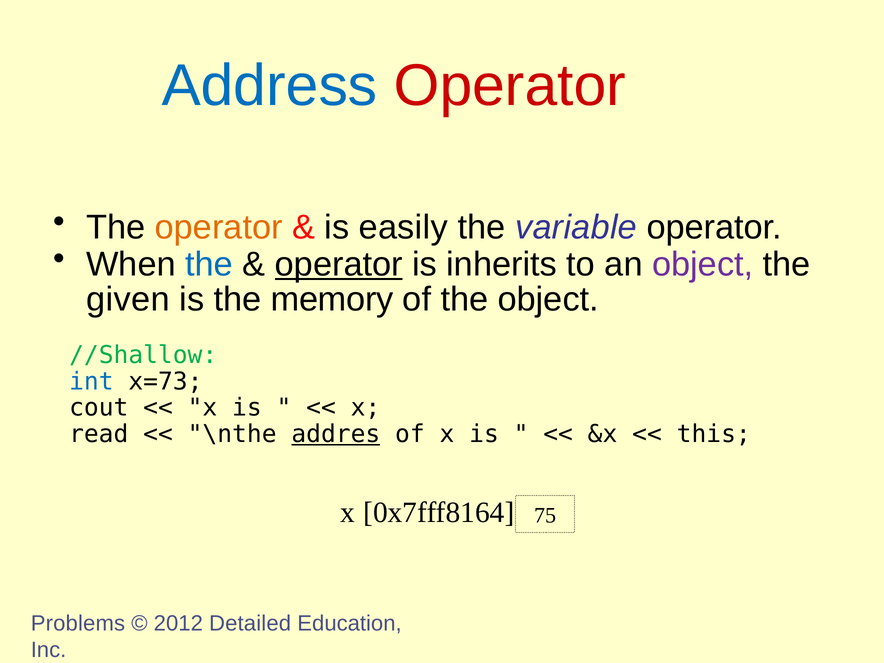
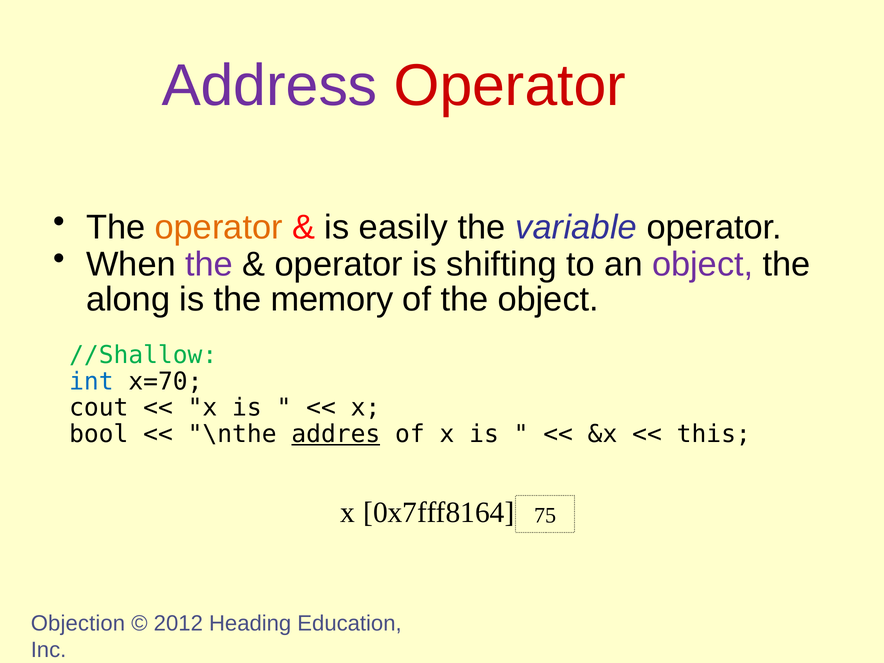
Address colour: blue -> purple
the at (209, 264) colour: blue -> purple
operator at (339, 264) underline: present -> none
inherits: inherits -> shifting
given: given -> along
x=73: x=73 -> x=70
read: read -> bool
Problems: Problems -> Objection
Detailed: Detailed -> Heading
